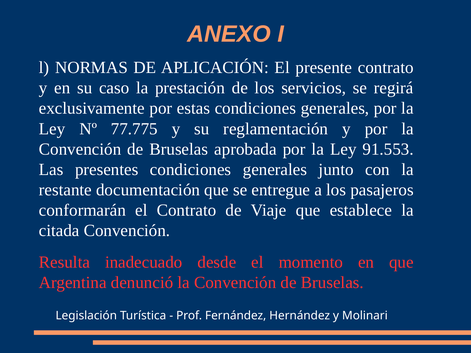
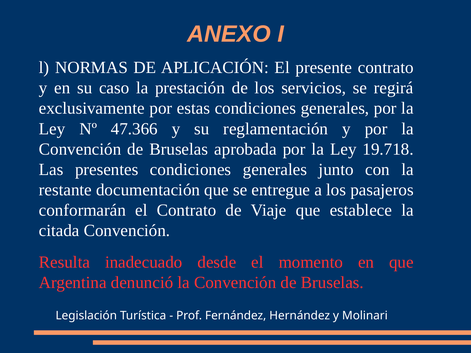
77.775: 77.775 -> 47.366
91.553: 91.553 -> 19.718
